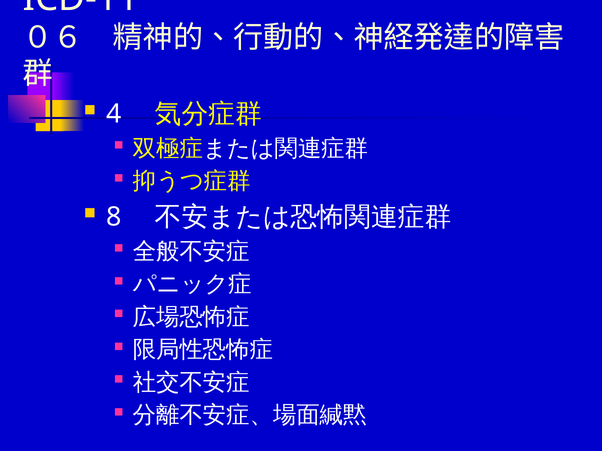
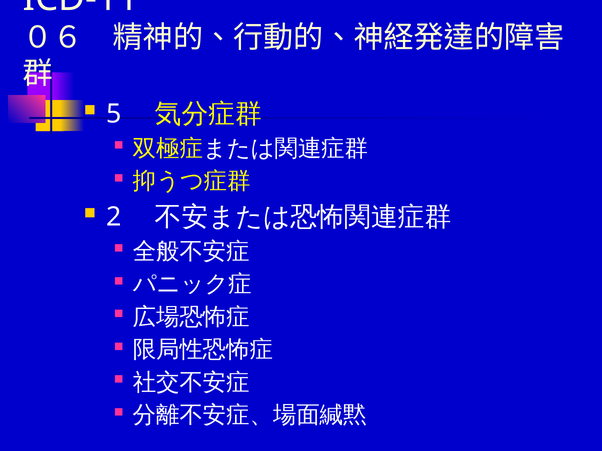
4: 4 -> 5
8: 8 -> 2
